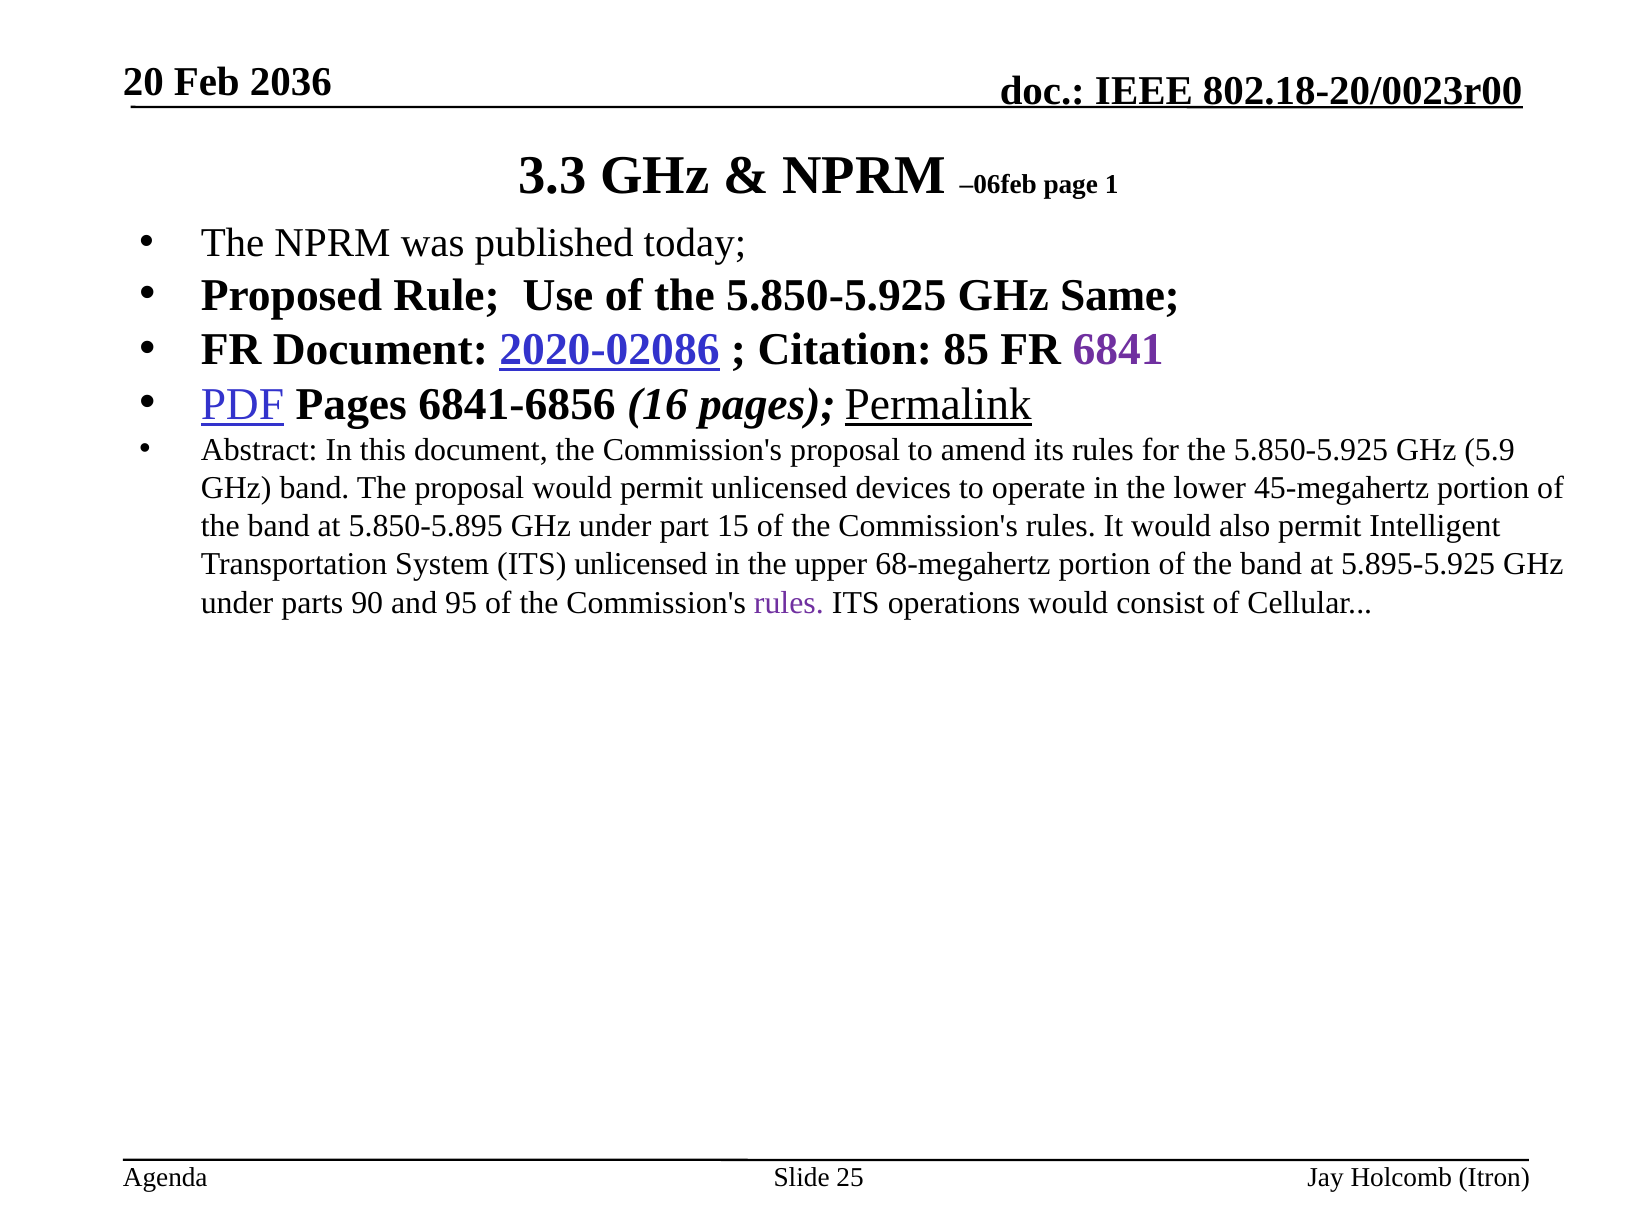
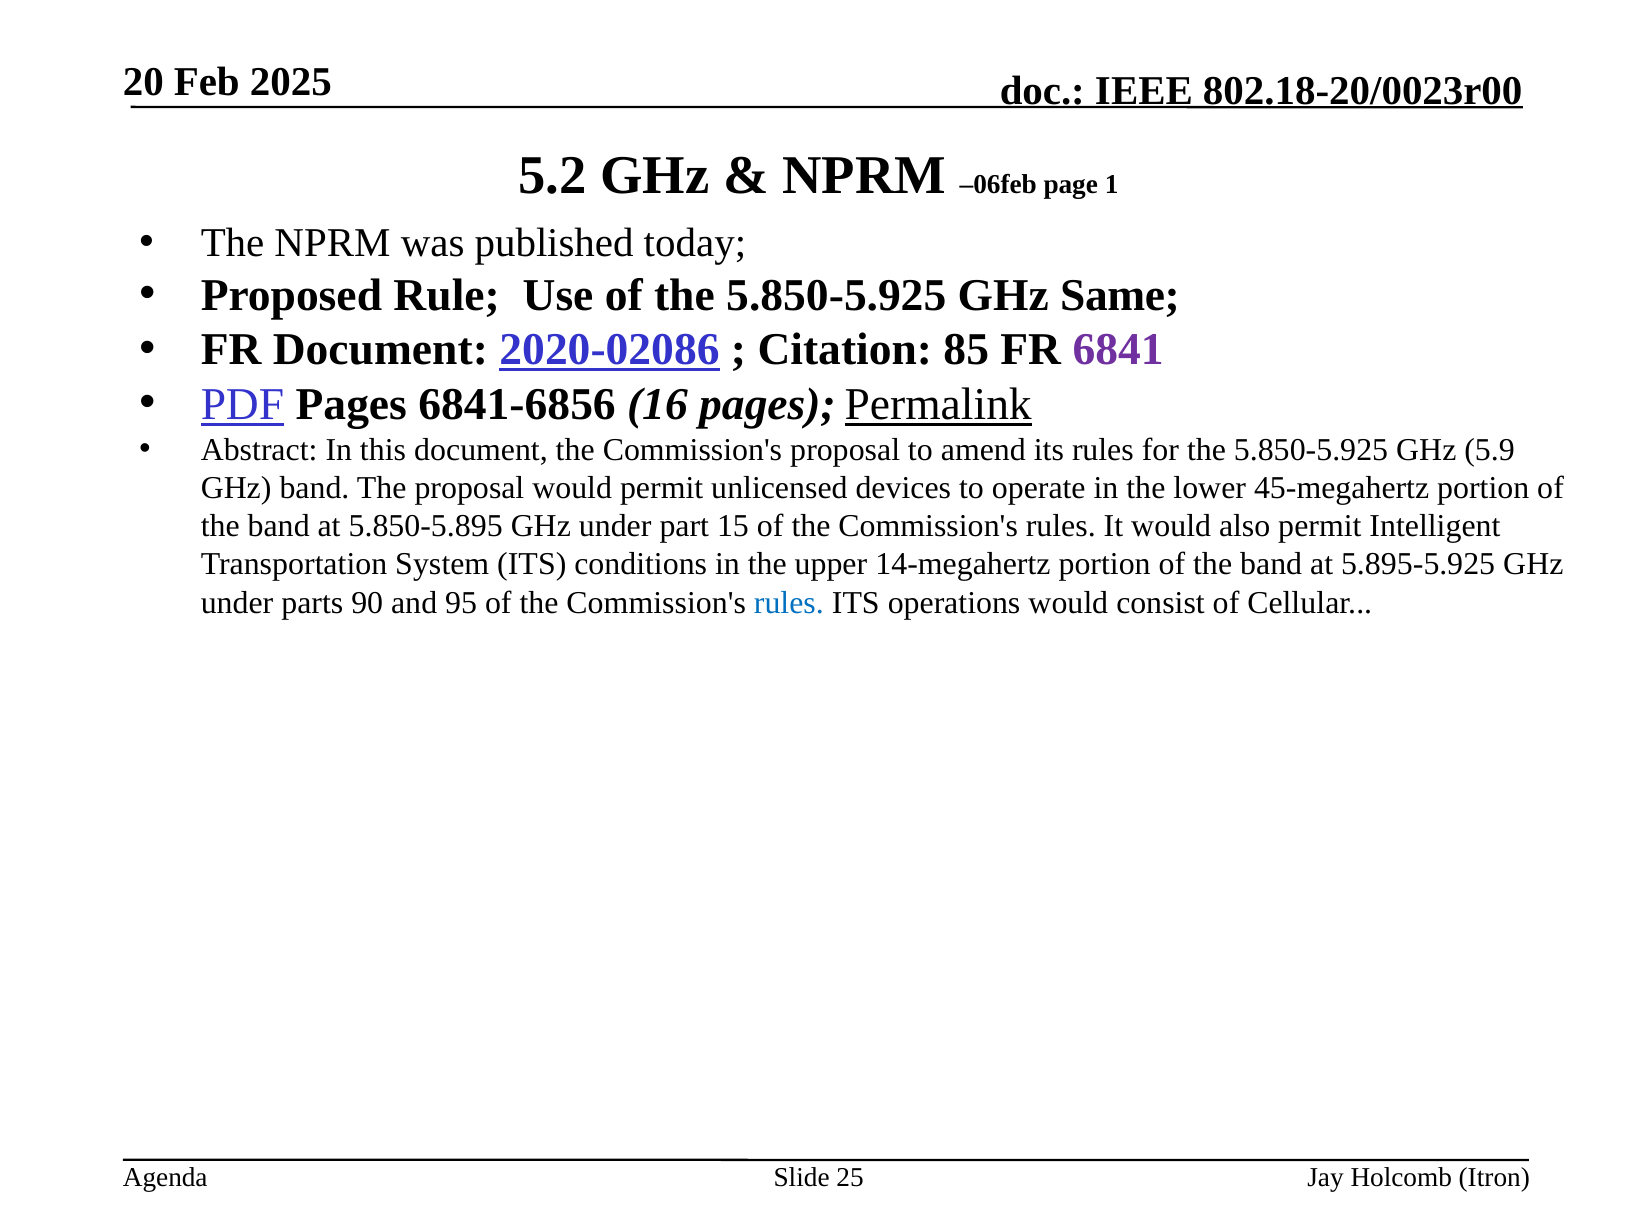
2036: 2036 -> 2025
3.3: 3.3 -> 5.2
ITS unlicensed: unlicensed -> conditions
68-megahertz: 68-megahertz -> 14-megahertz
rules at (789, 603) colour: purple -> blue
